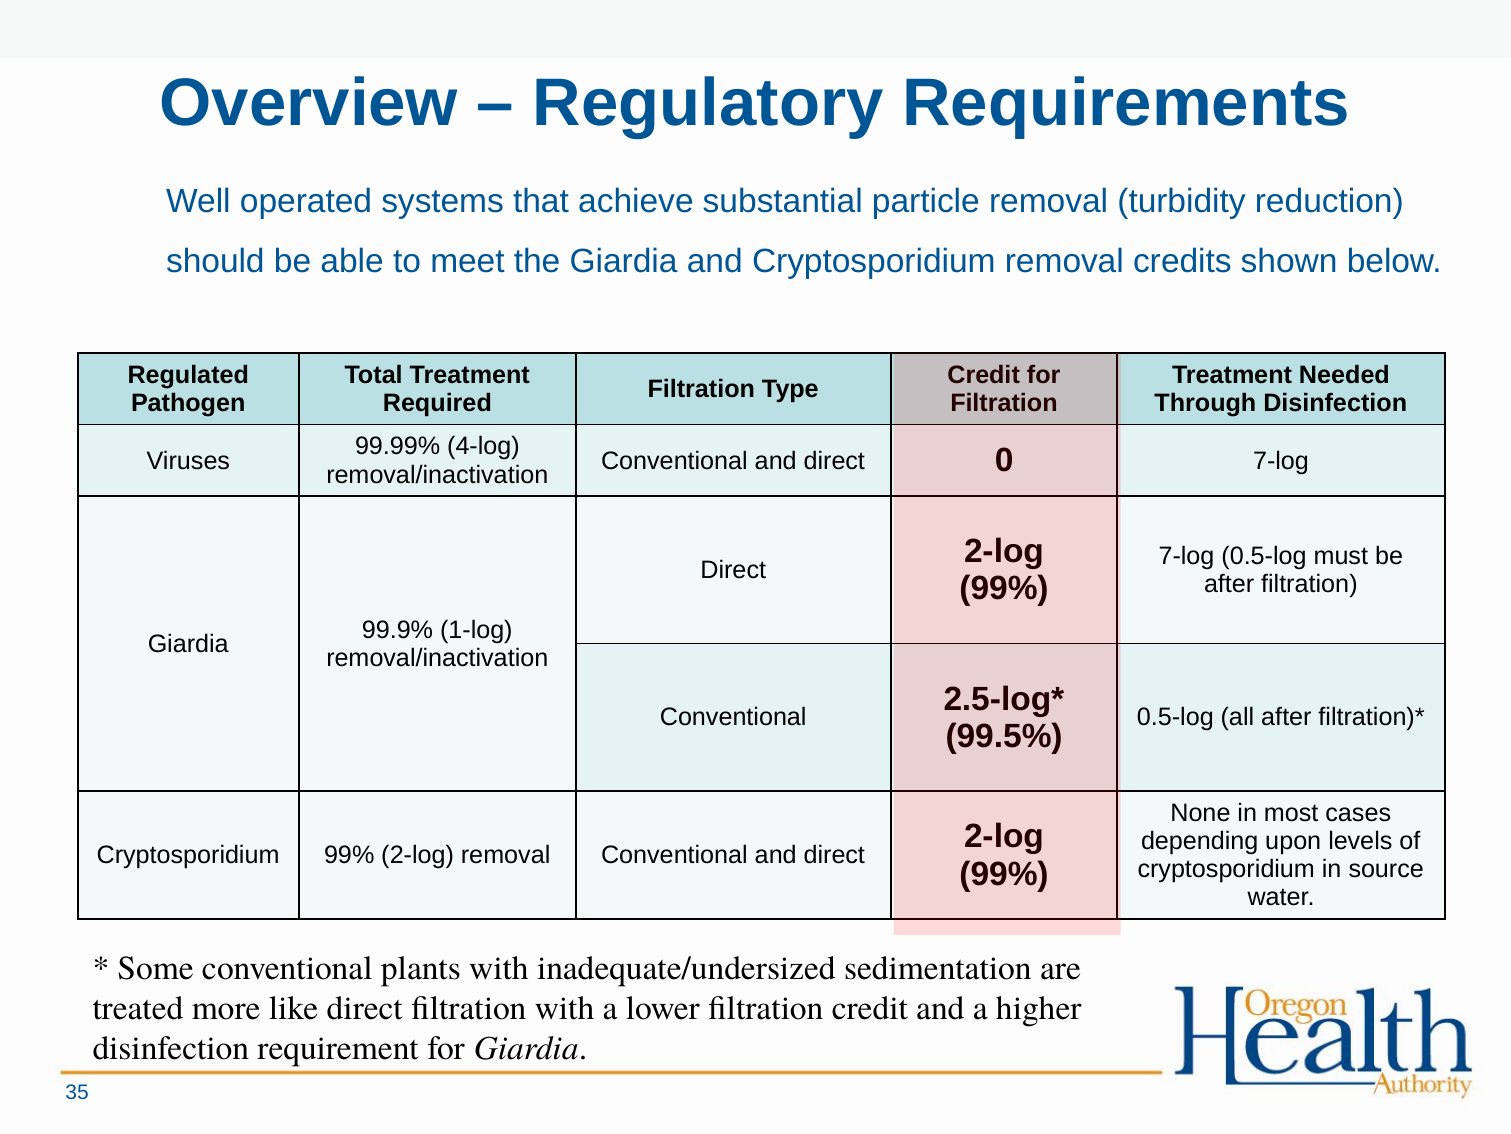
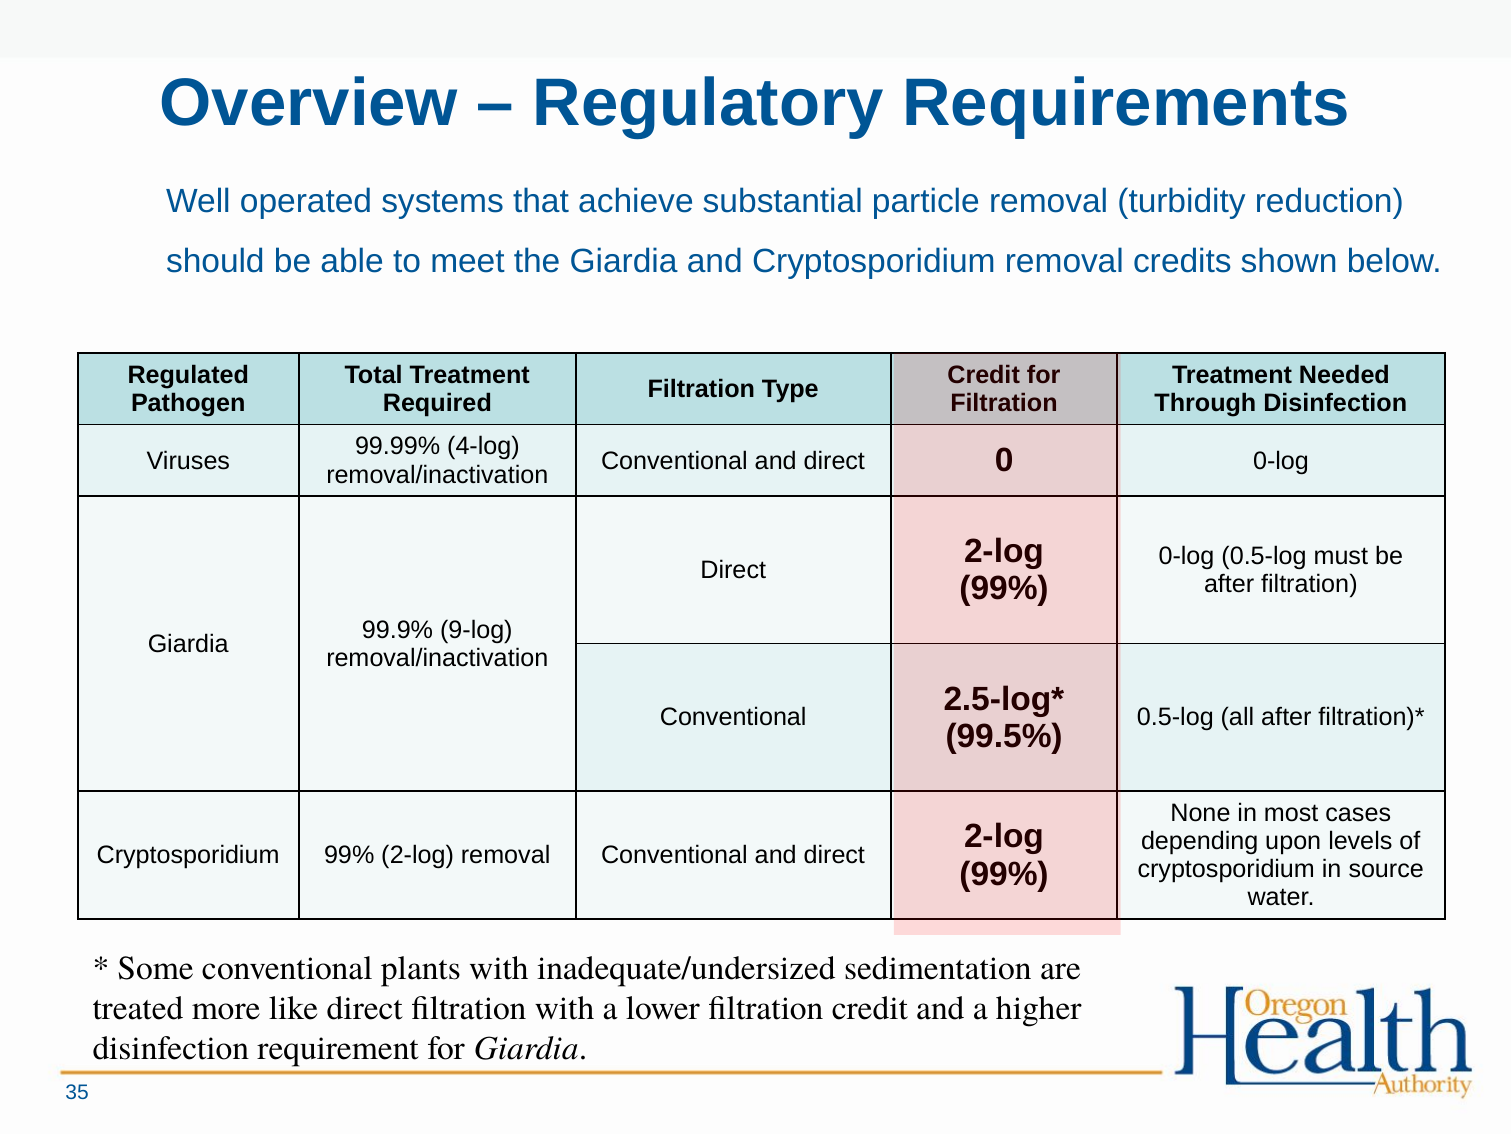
7-log at (1281, 460): 7-log -> 0-log
7-log at (1187, 556): 7-log -> 0-log
1-log: 1-log -> 9-log
